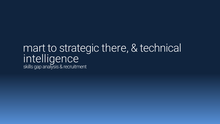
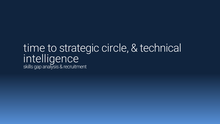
mart: mart -> time
there: there -> circle
